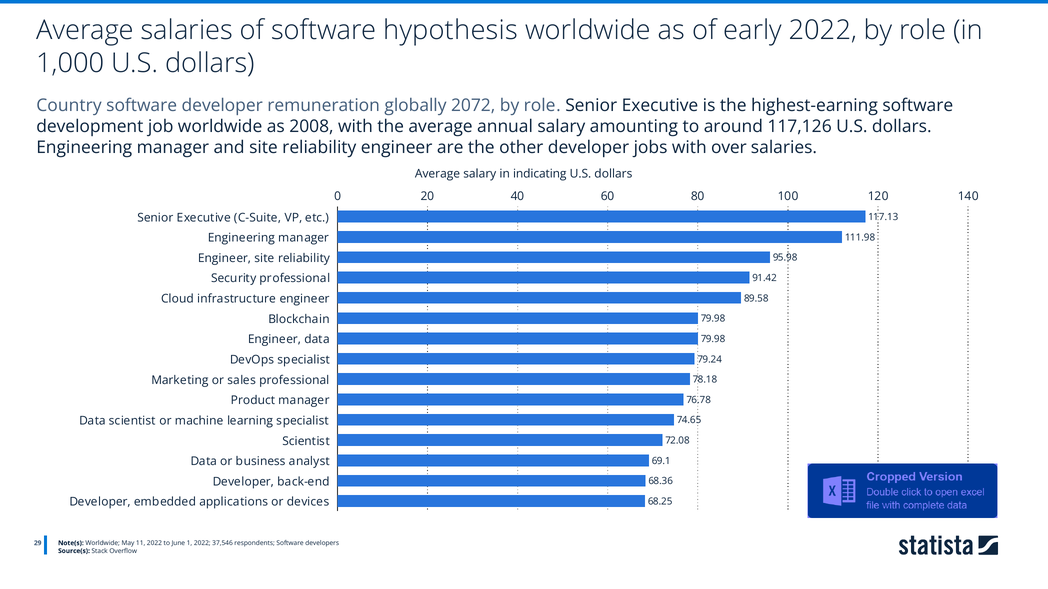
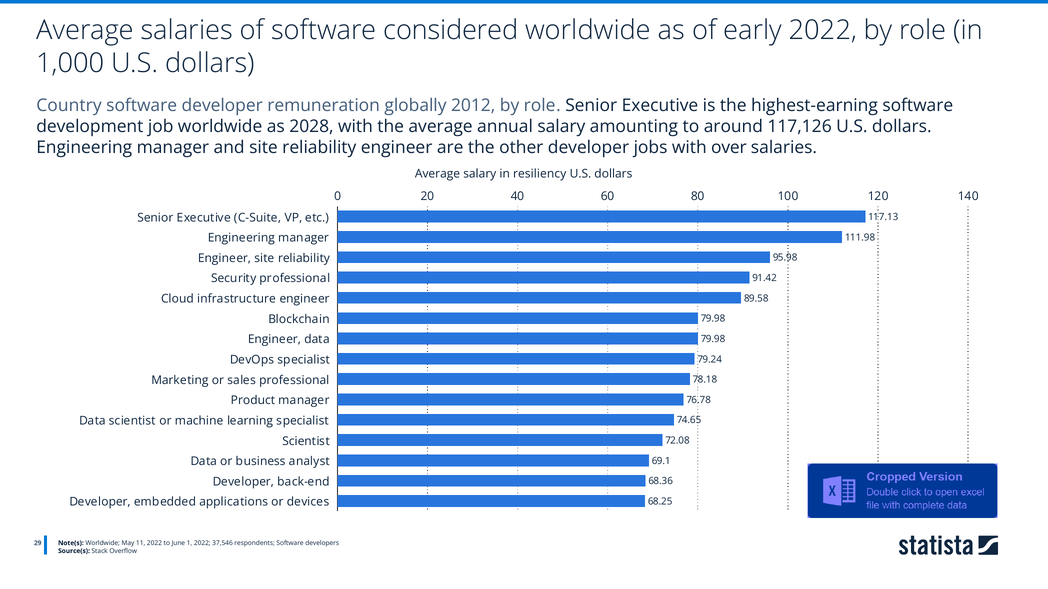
hypothesis: hypothesis -> considered
2072: 2072 -> 2012
2008: 2008 -> 2028
indicating: indicating -> resiliency
